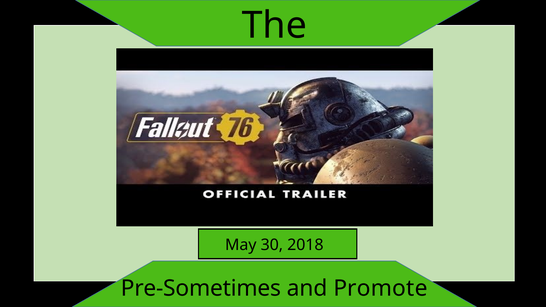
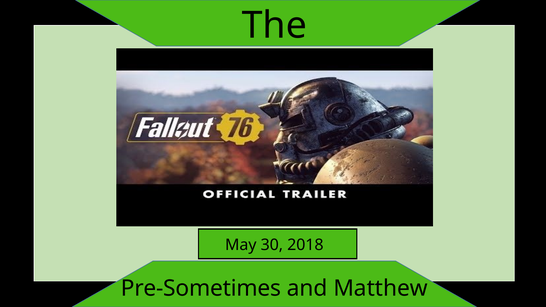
Promote: Promote -> Matthew
